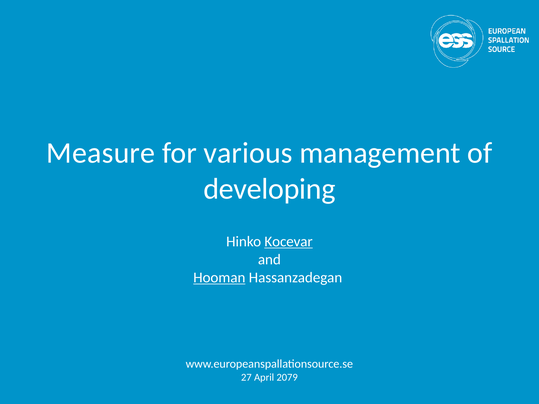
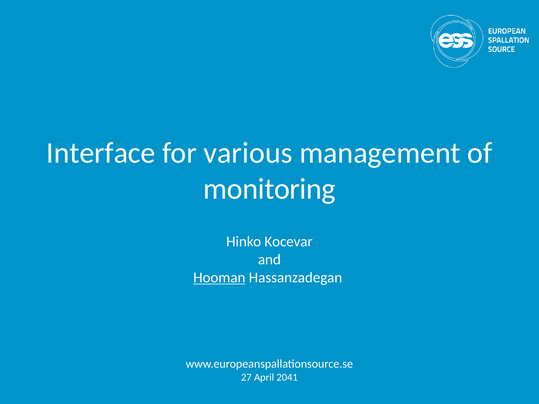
Measure: Measure -> Interface
developing: developing -> monitoring
Kocevar underline: present -> none
2079: 2079 -> 2041
